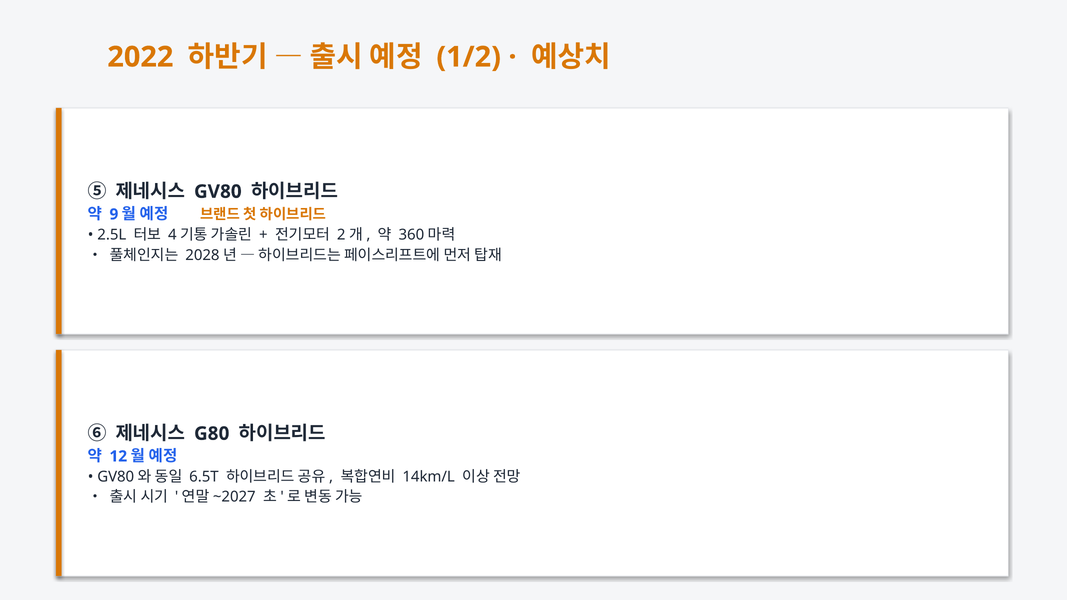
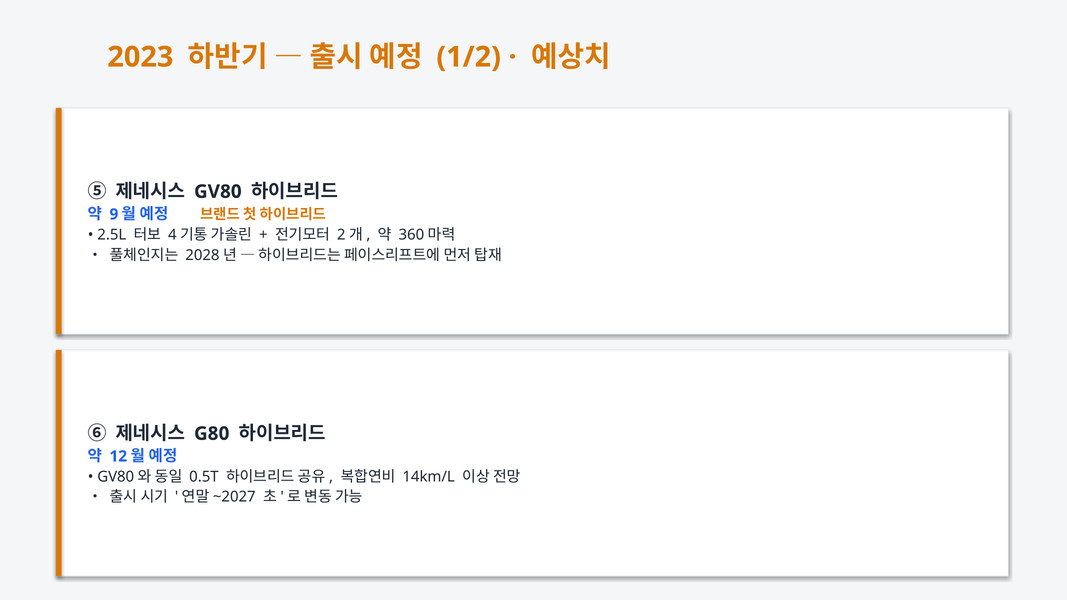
2022: 2022 -> 2023
6.5T: 6.5T -> 0.5T
